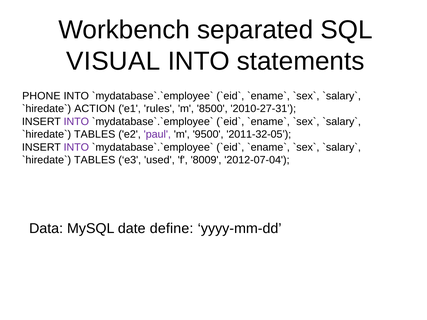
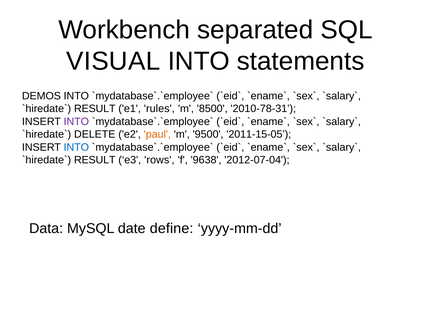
PHONE: PHONE -> DEMOS
ACTION at (95, 109): ACTION -> RESULT
2010-27-31: 2010-27-31 -> 2010-78-31
TABLES at (95, 134): TABLES -> DELETE
paul colour: purple -> orange
2011-32-05: 2011-32-05 -> 2011-15-05
INTO at (76, 147) colour: purple -> blue
TABLES at (95, 160): TABLES -> RESULT
used: used -> rows
8009: 8009 -> 9638
